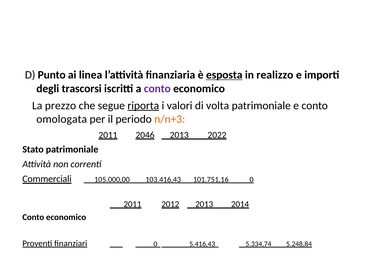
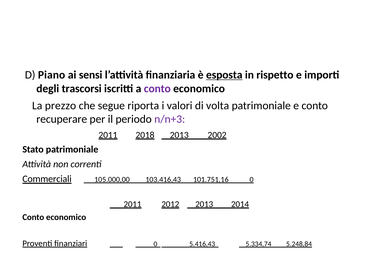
Punto: Punto -> Piano
linea: linea -> sensi
realizzo: realizzo -> rispetto
riporta underline: present -> none
omologata: omologata -> recuperare
n/n+3 colour: orange -> purple
2046: 2046 -> 2018
2022: 2022 -> 2002
